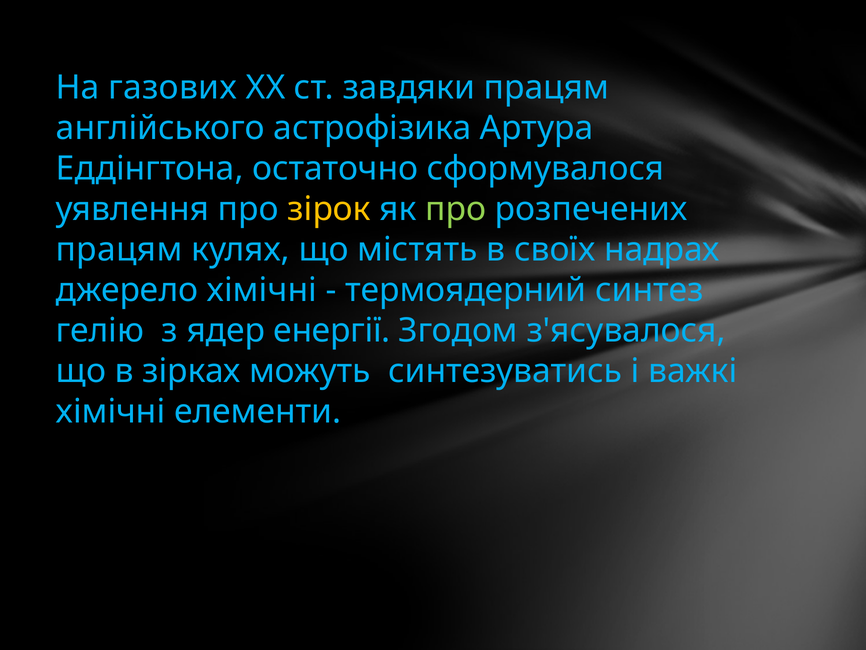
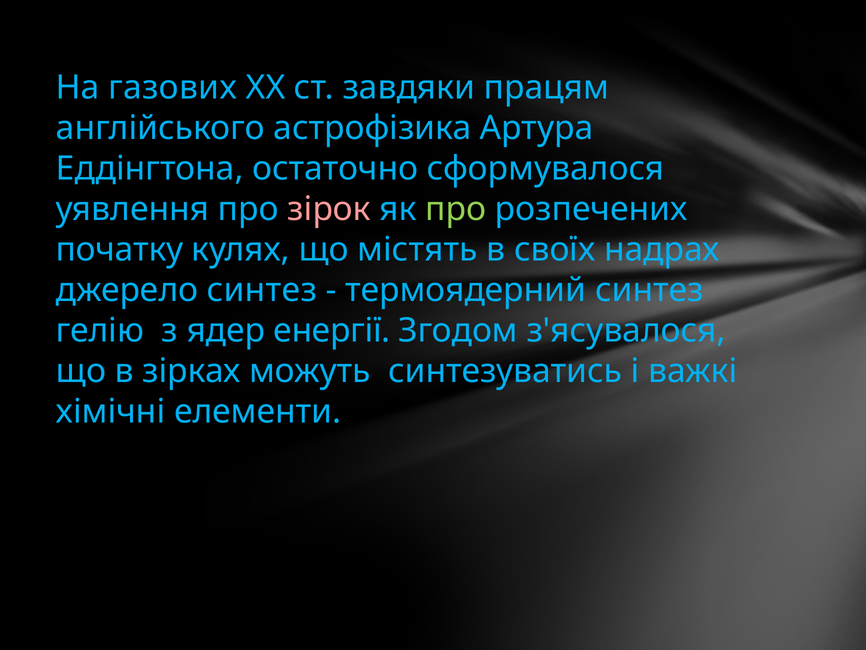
зірок colour: yellow -> pink
працям at (119, 249): працям -> початку
джерело хімічні: хімічні -> синтез
